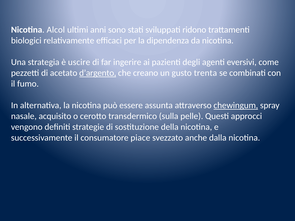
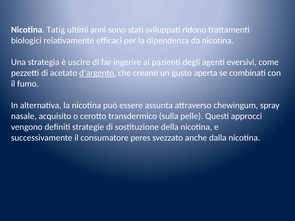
Alcol: Alcol -> Tatig
trenta: trenta -> aperta
chewingum underline: present -> none
piace: piace -> peres
